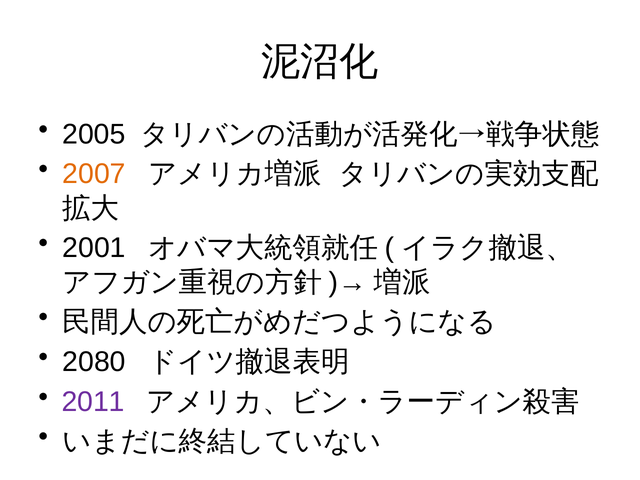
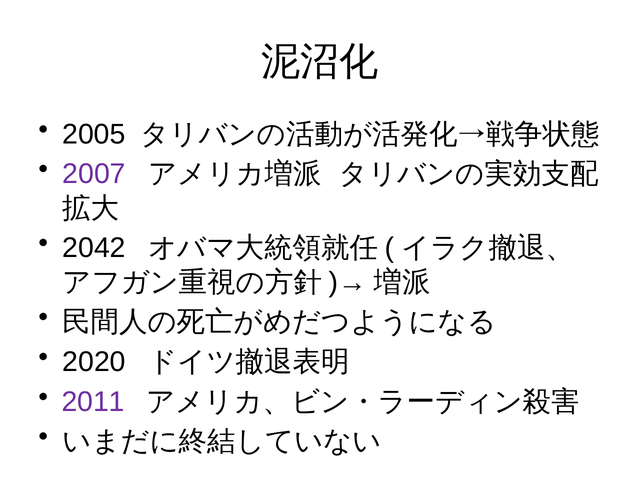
2007 colour: orange -> purple
2001: 2001 -> 2042
2080: 2080 -> 2020
